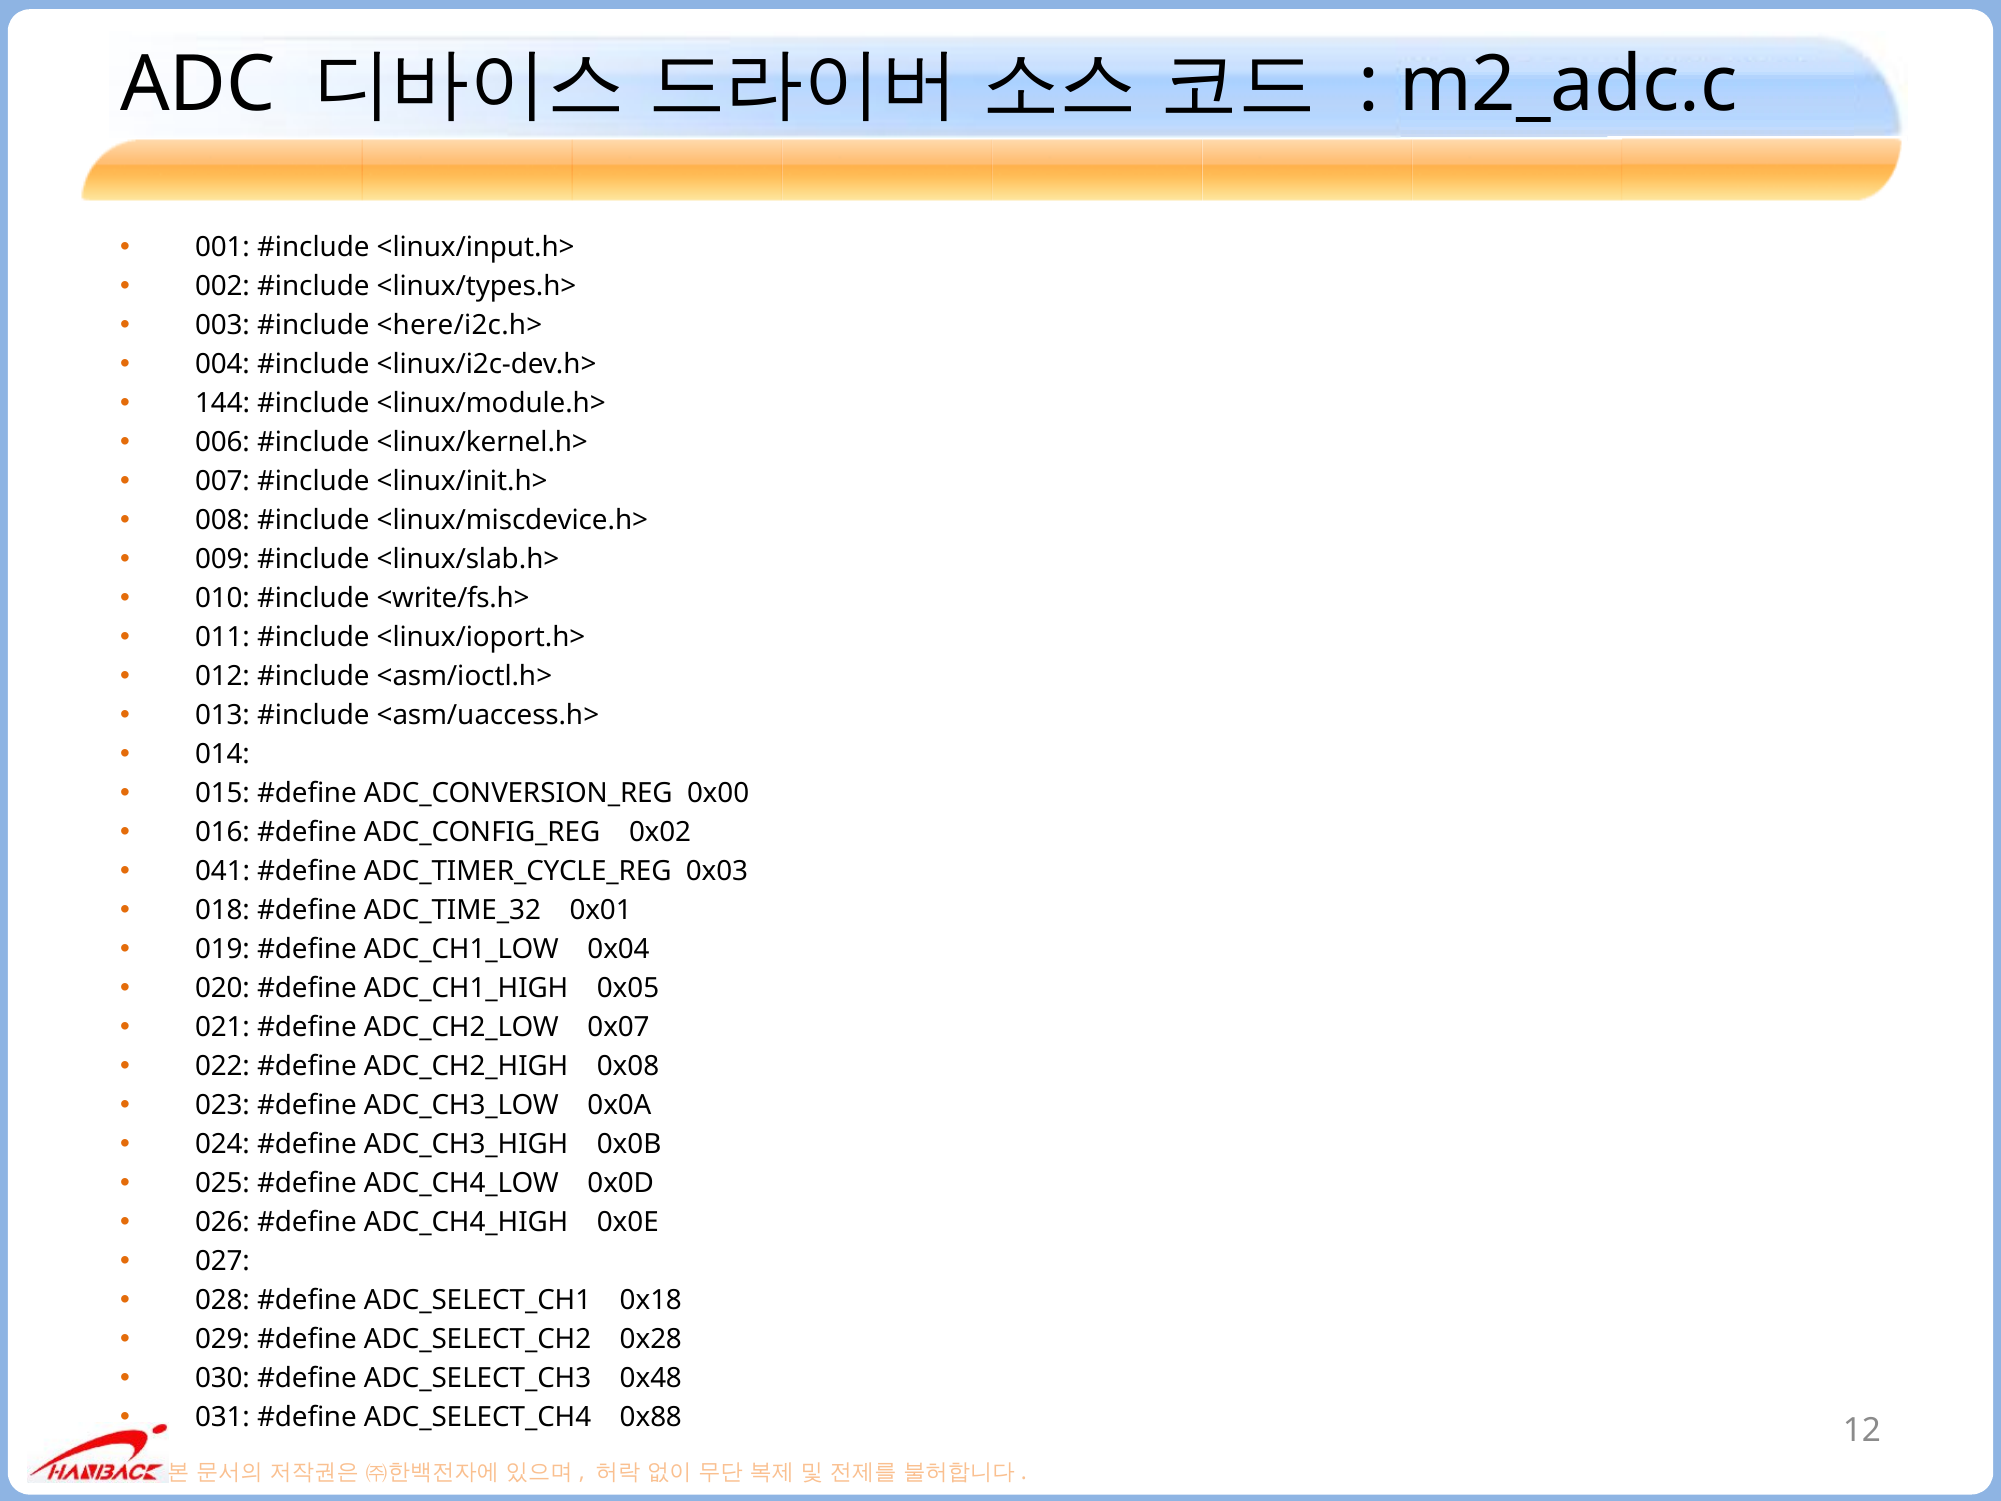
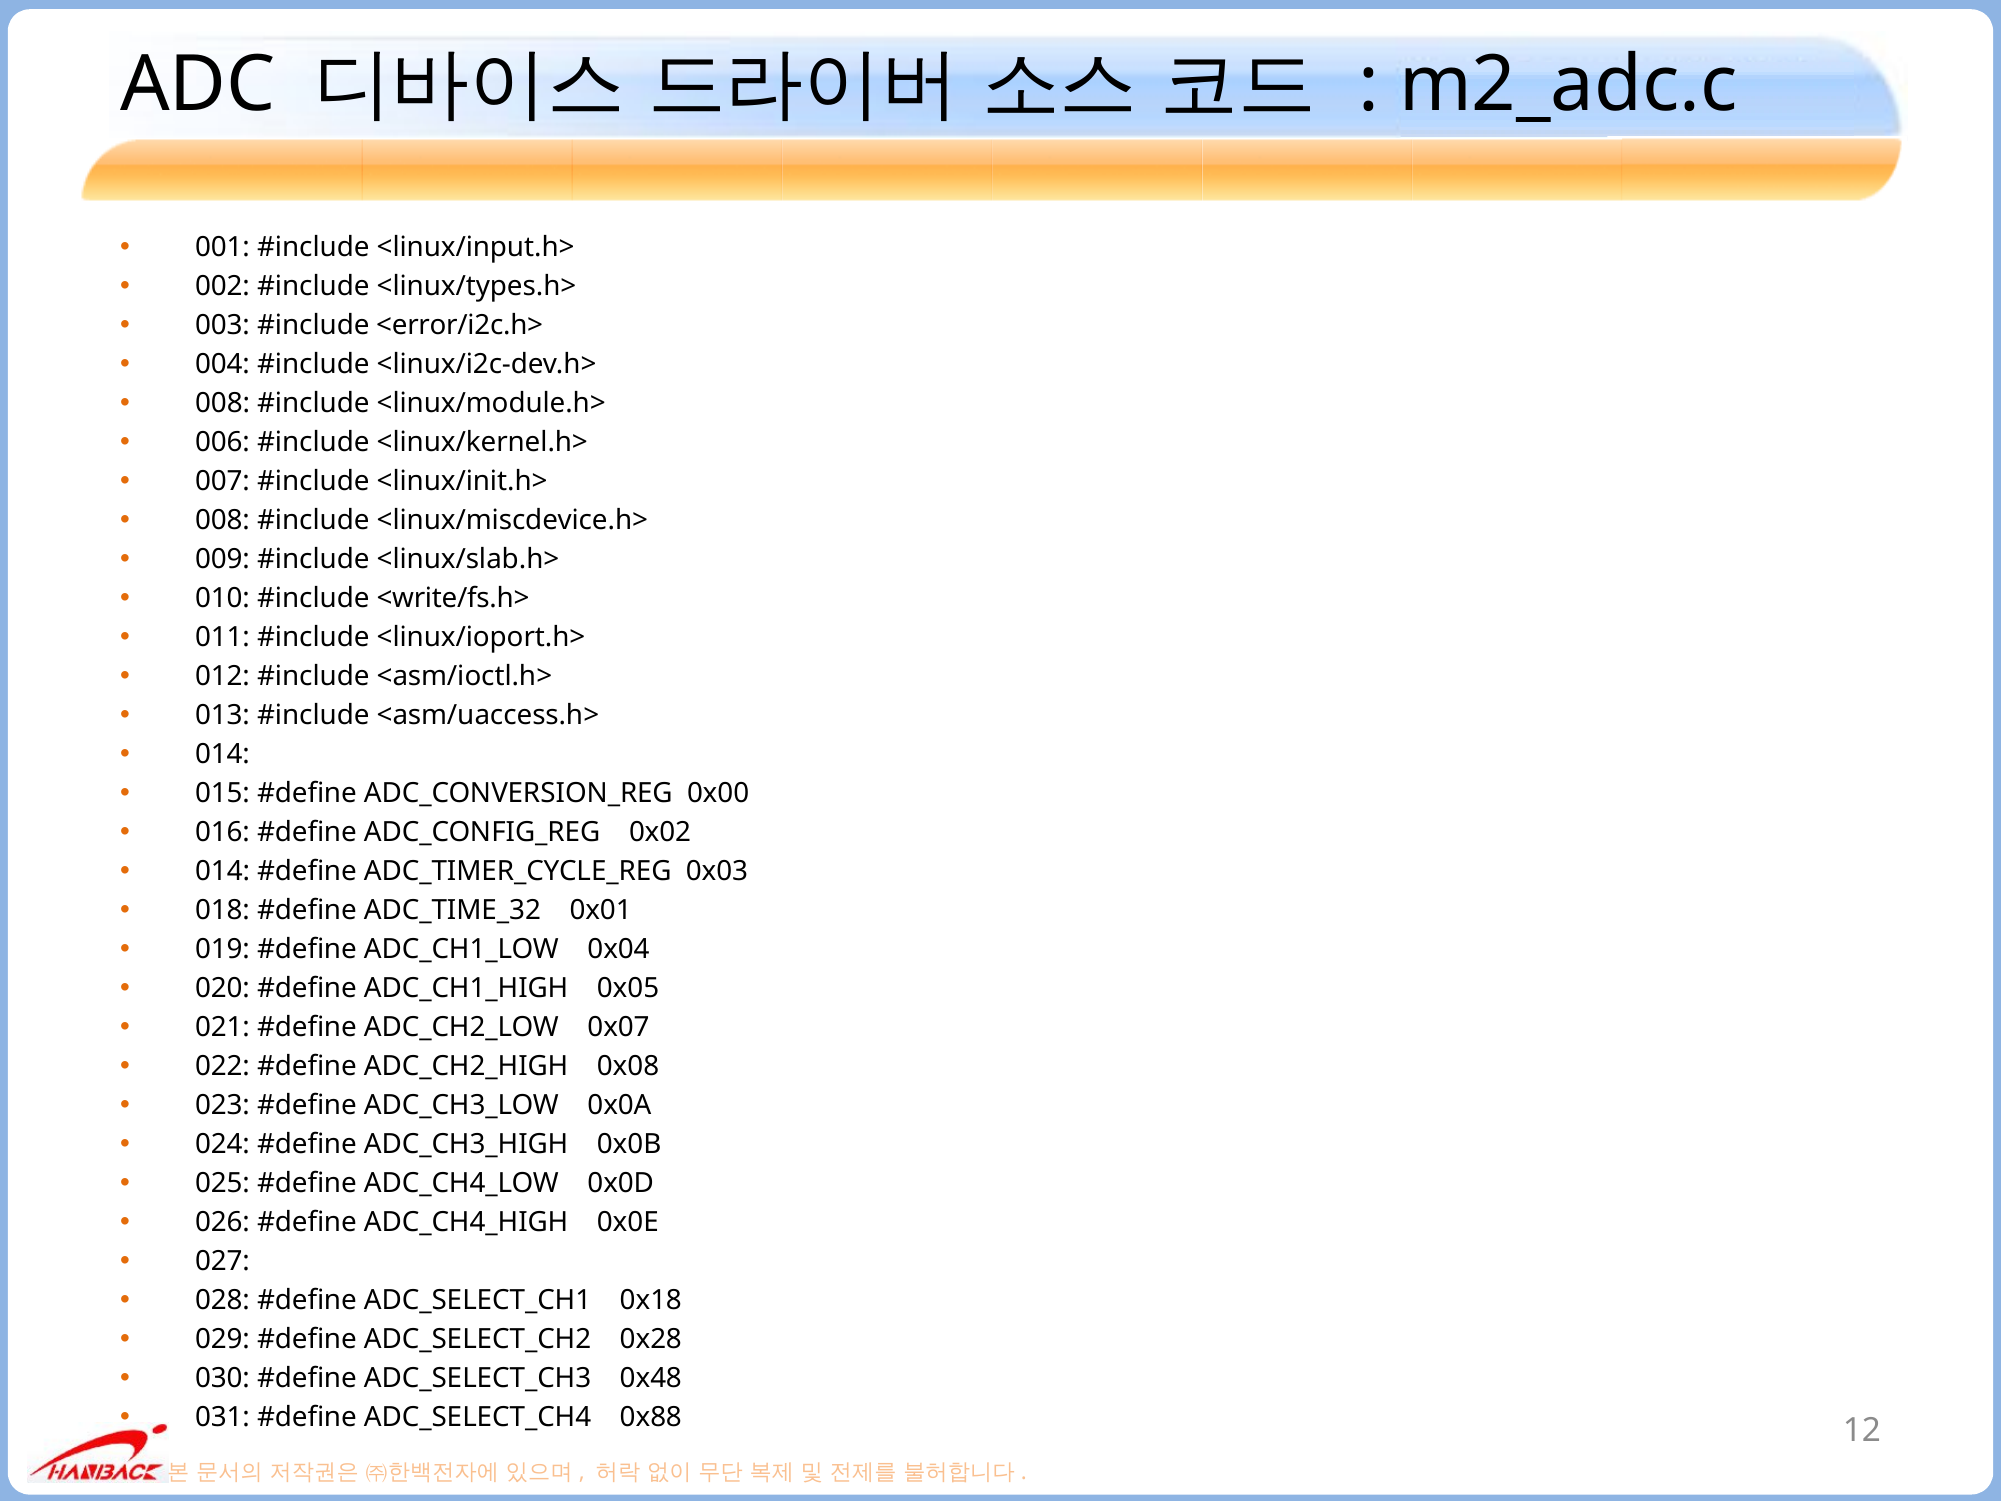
<here/i2c.h>: <here/i2c.h> -> <error/i2c.h>
144 at (223, 403): 144 -> 008
041 at (223, 871): 041 -> 014
